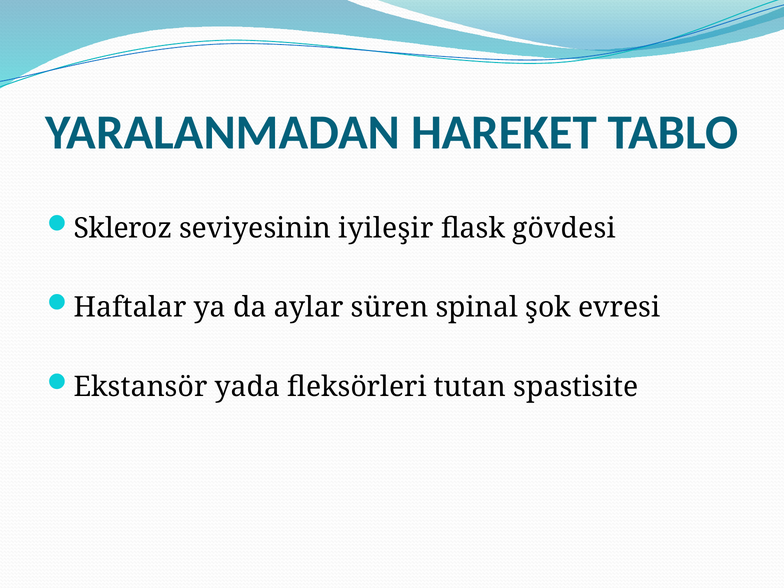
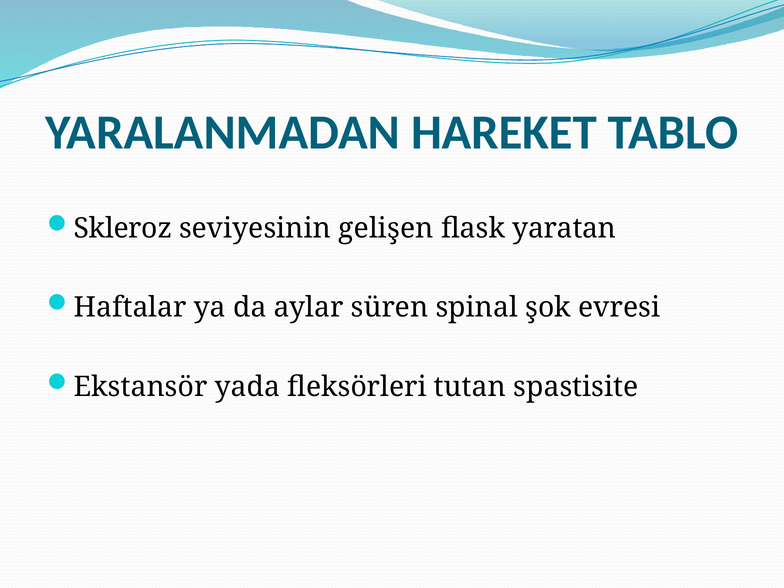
iyileşir: iyileşir -> gelişen
gövdesi: gövdesi -> yaratan
